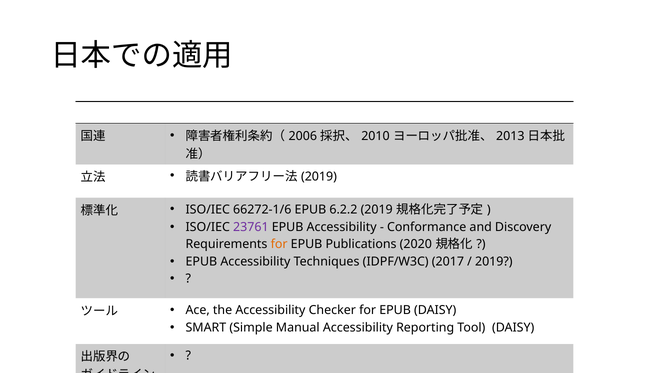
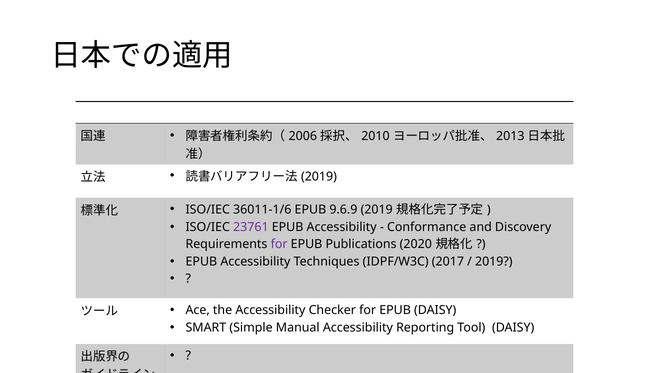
66272-1/6: 66272-1/6 -> 36011-1/6
6.2.2: 6.2.2 -> 9.6.9
for at (279, 244) colour: orange -> purple
